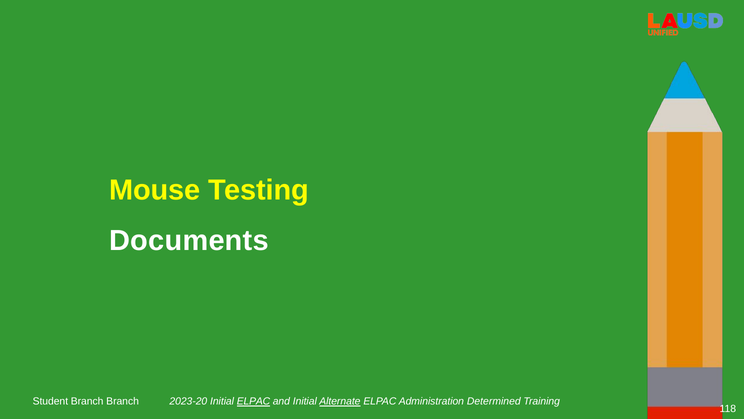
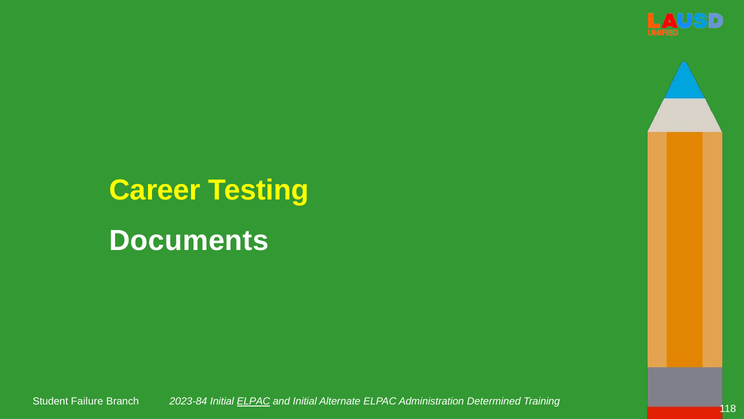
Mouse: Mouse -> Career
Branch at (87, 401): Branch -> Failure
2023-20: 2023-20 -> 2023-84
Alternate underline: present -> none
